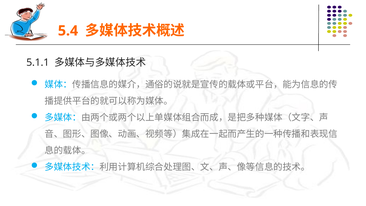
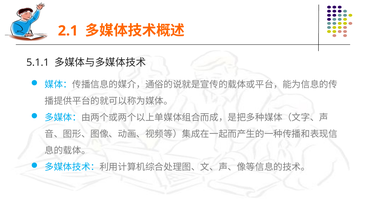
5.4: 5.4 -> 2.1
